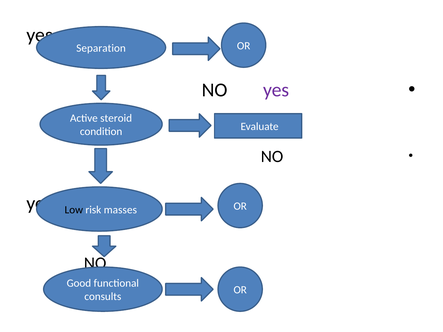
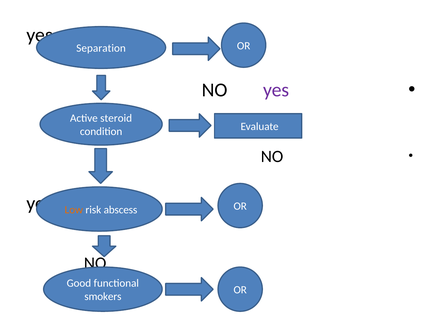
Low colour: black -> orange
masses: masses -> abscess
consults: consults -> smokers
